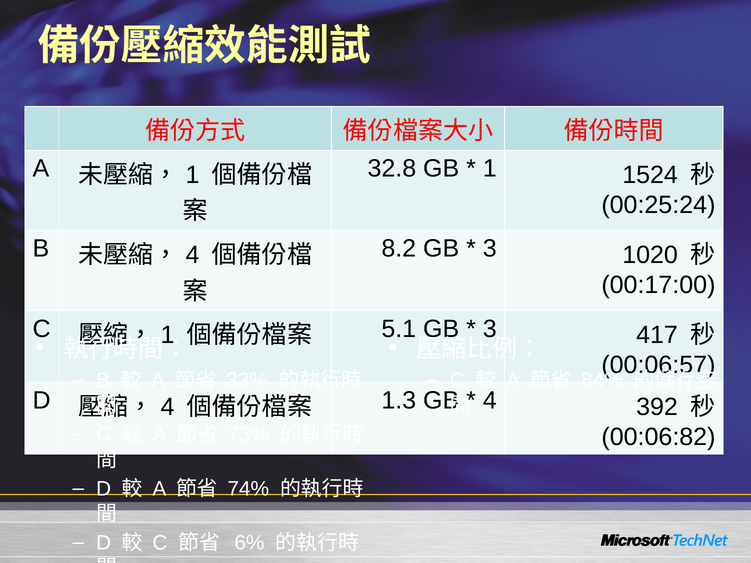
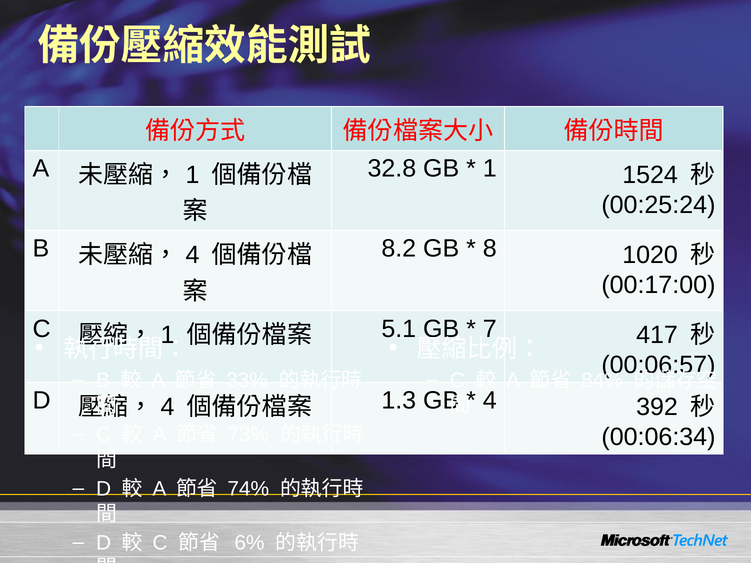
3 at (490, 249): 3 -> 8
3 at (490, 329): 3 -> 7
00:06:82: 00:06:82 -> 00:06:34
